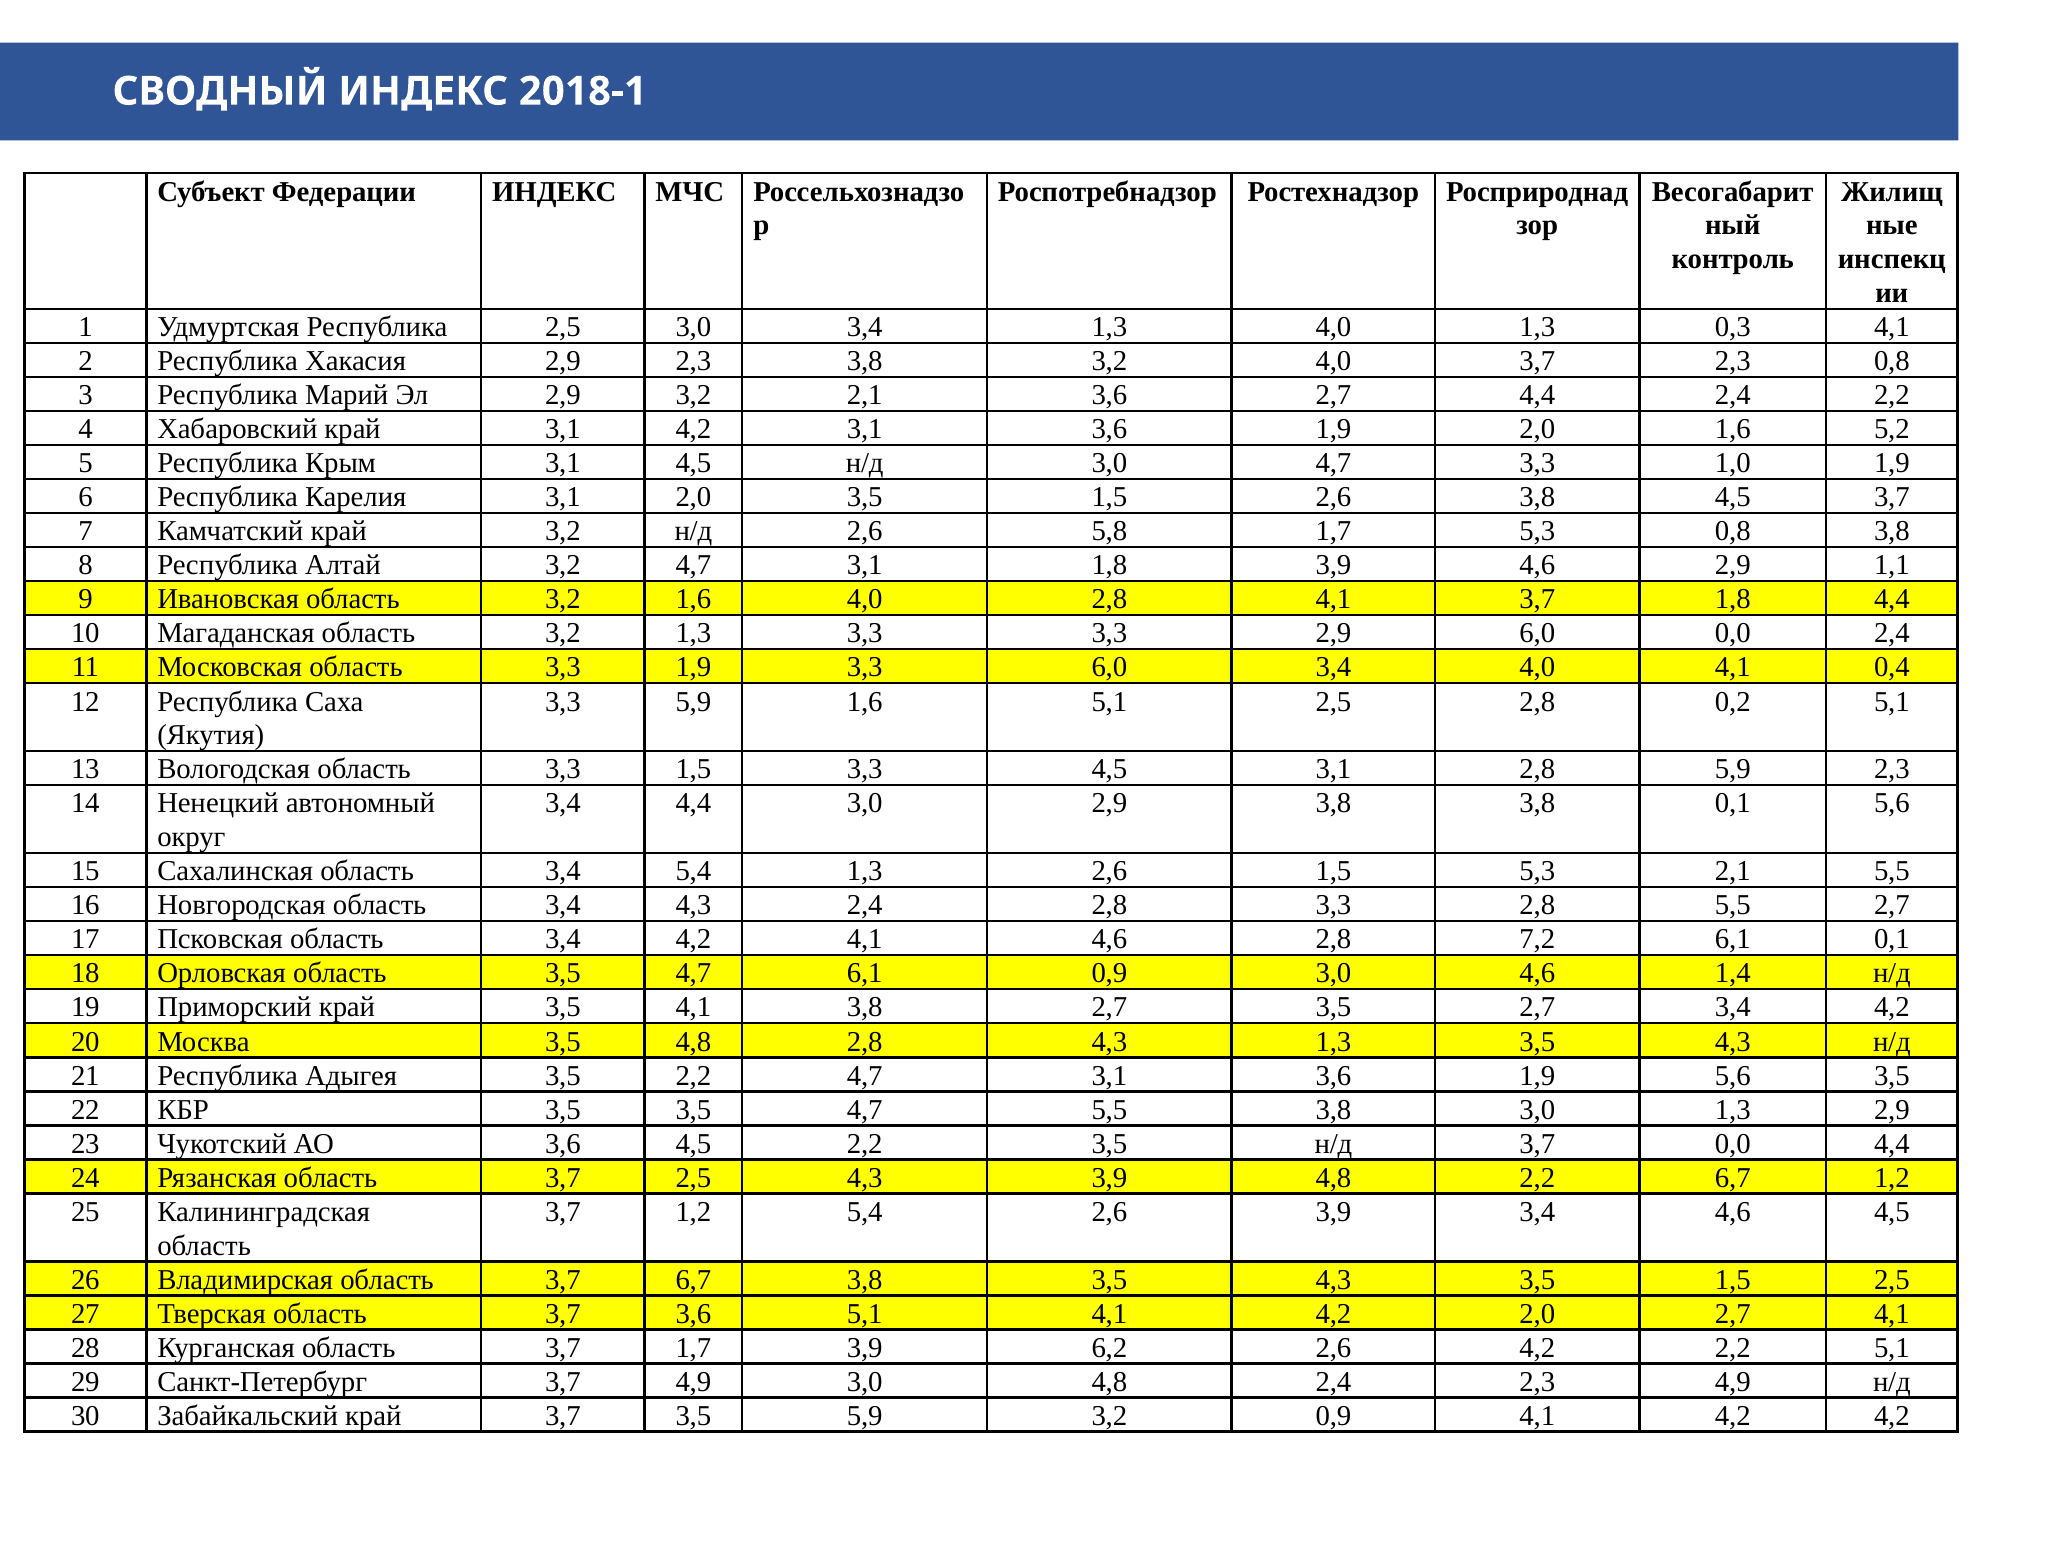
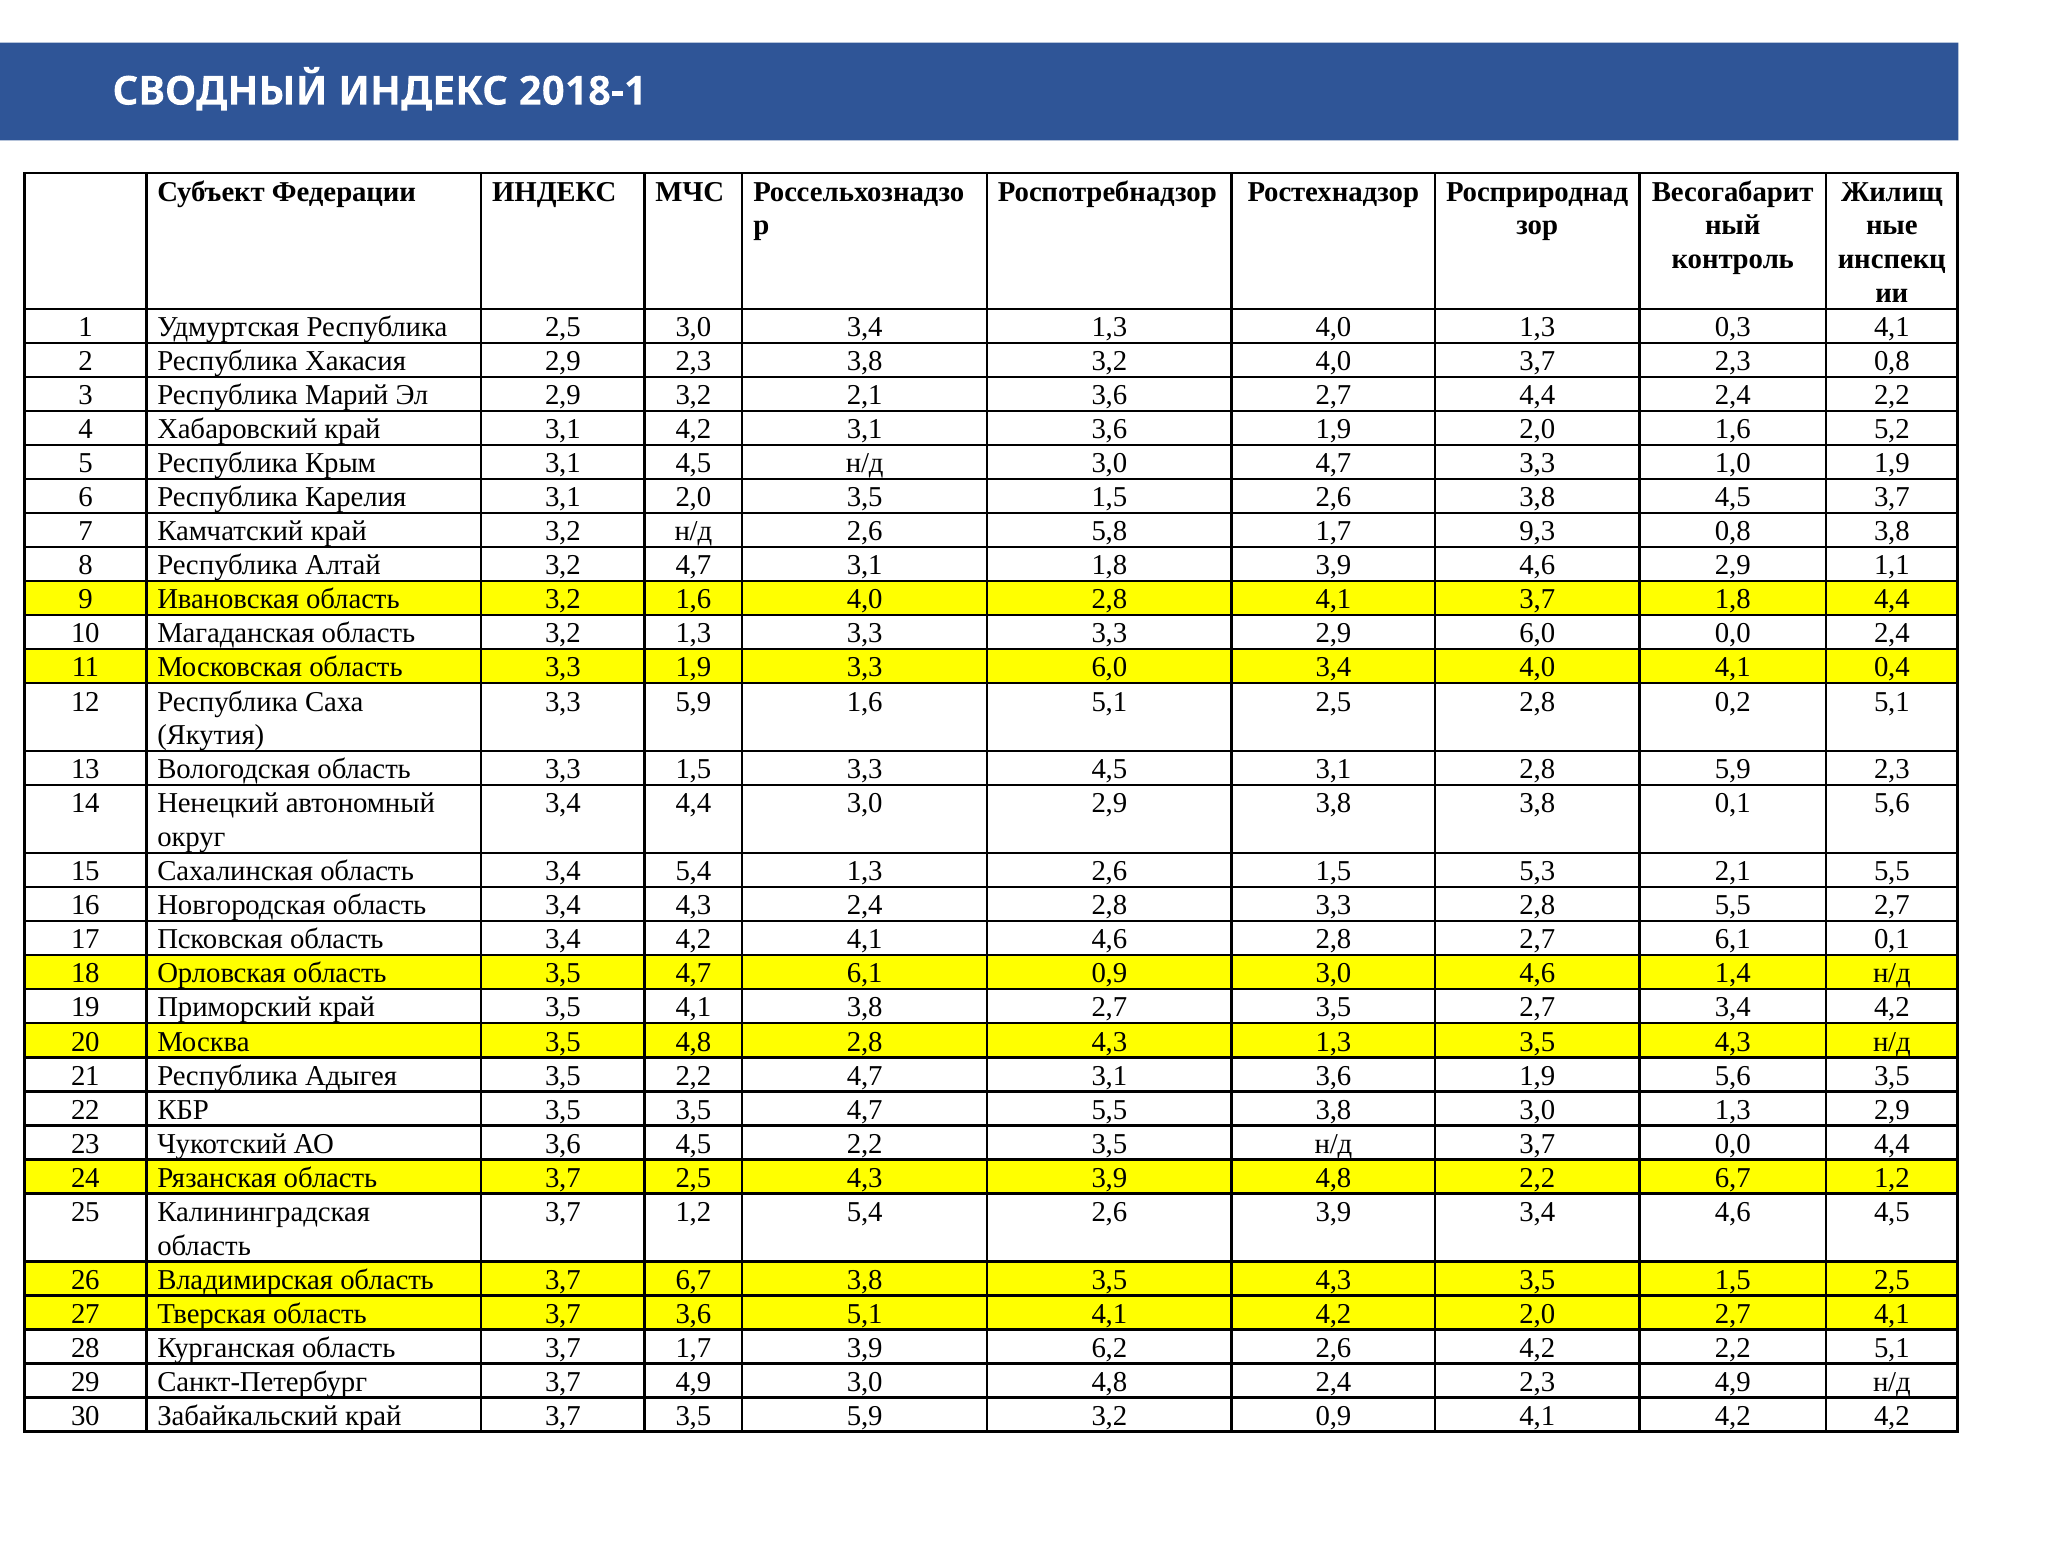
1,7 5,3: 5,3 -> 9,3
2,8 7,2: 7,2 -> 2,7
